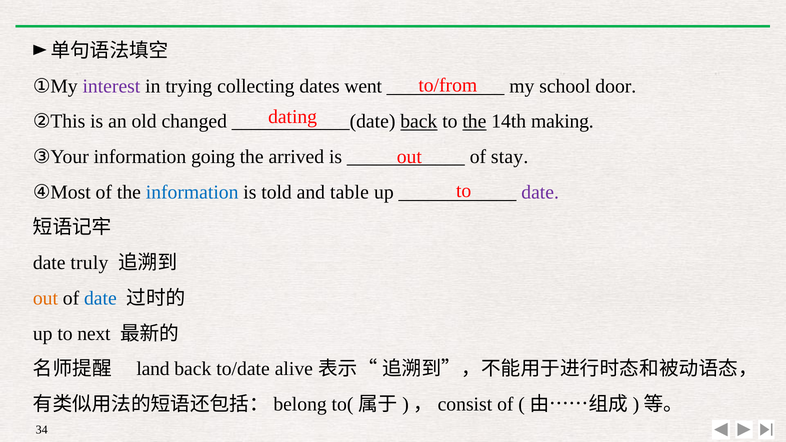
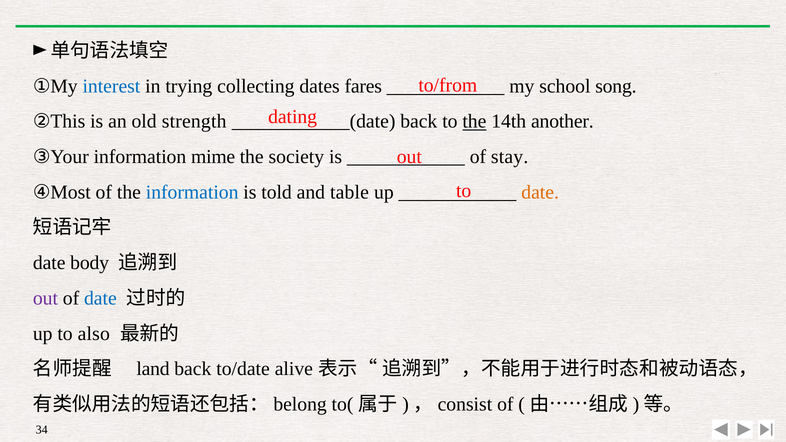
interest colour: purple -> blue
went: went -> fares
door: door -> song
changed: changed -> strength
back at (419, 121) underline: present -> none
making: making -> another
going: going -> mime
arrived: arrived -> society
date at (540, 192) colour: purple -> orange
truly: truly -> body
out at (45, 298) colour: orange -> purple
next: next -> also
